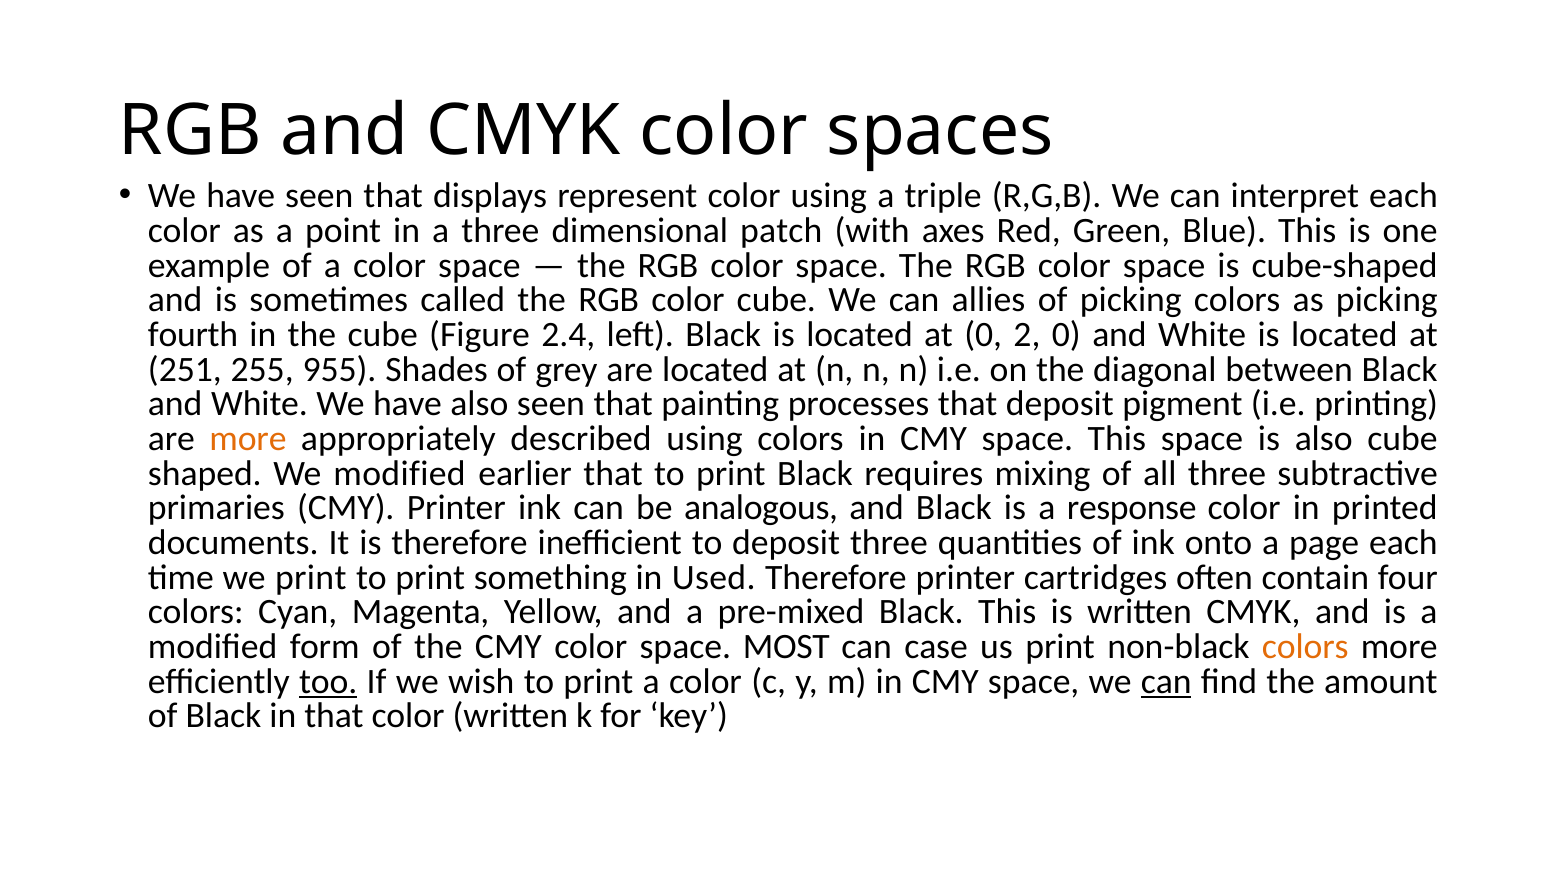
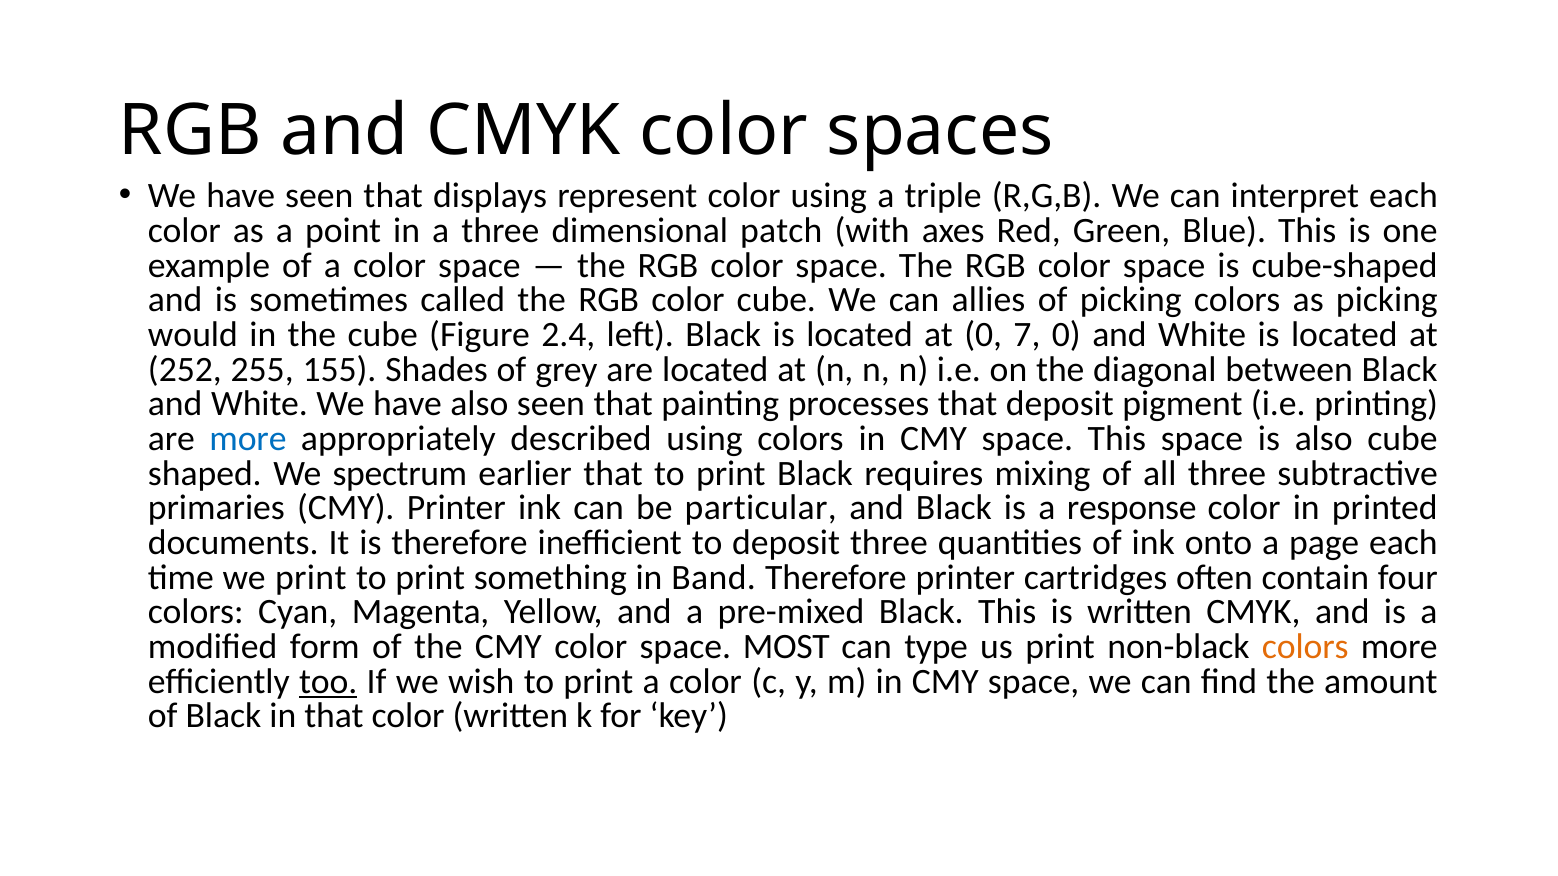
fourth: fourth -> would
2: 2 -> 7
251: 251 -> 252
955: 955 -> 155
more at (248, 439) colour: orange -> blue
We modified: modified -> spectrum
analogous: analogous -> particular
Used: Used -> Band
case: case -> type
can at (1166, 682) underline: present -> none
